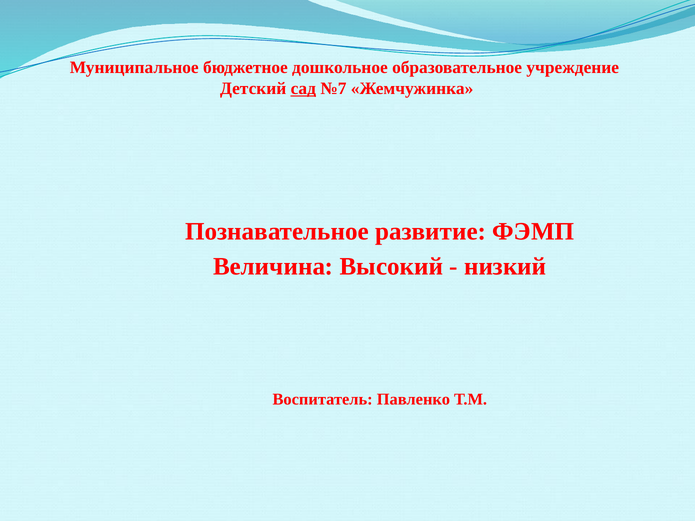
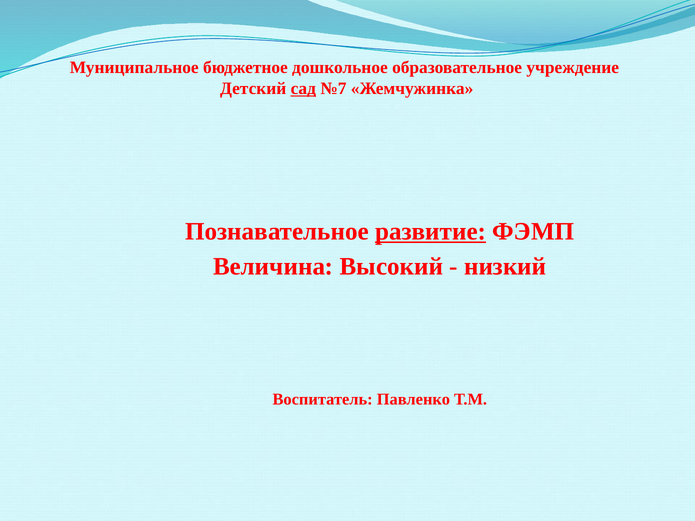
развитие underline: none -> present
